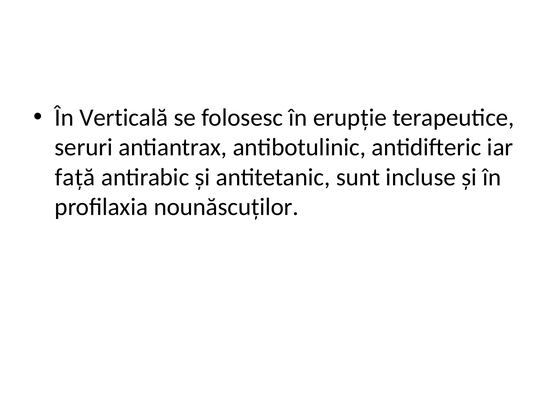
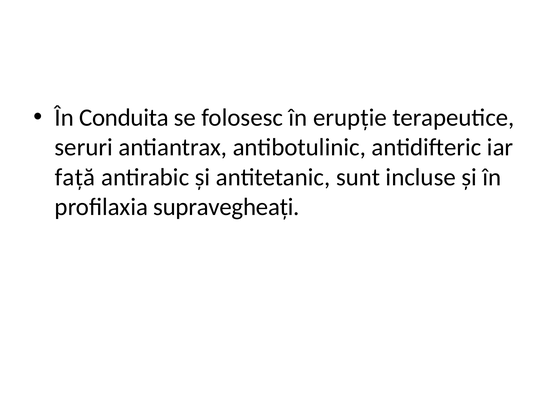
Verticală: Verticală -> Conduita
nounăscuţilor: nounăscuţilor -> supravegheaţi
